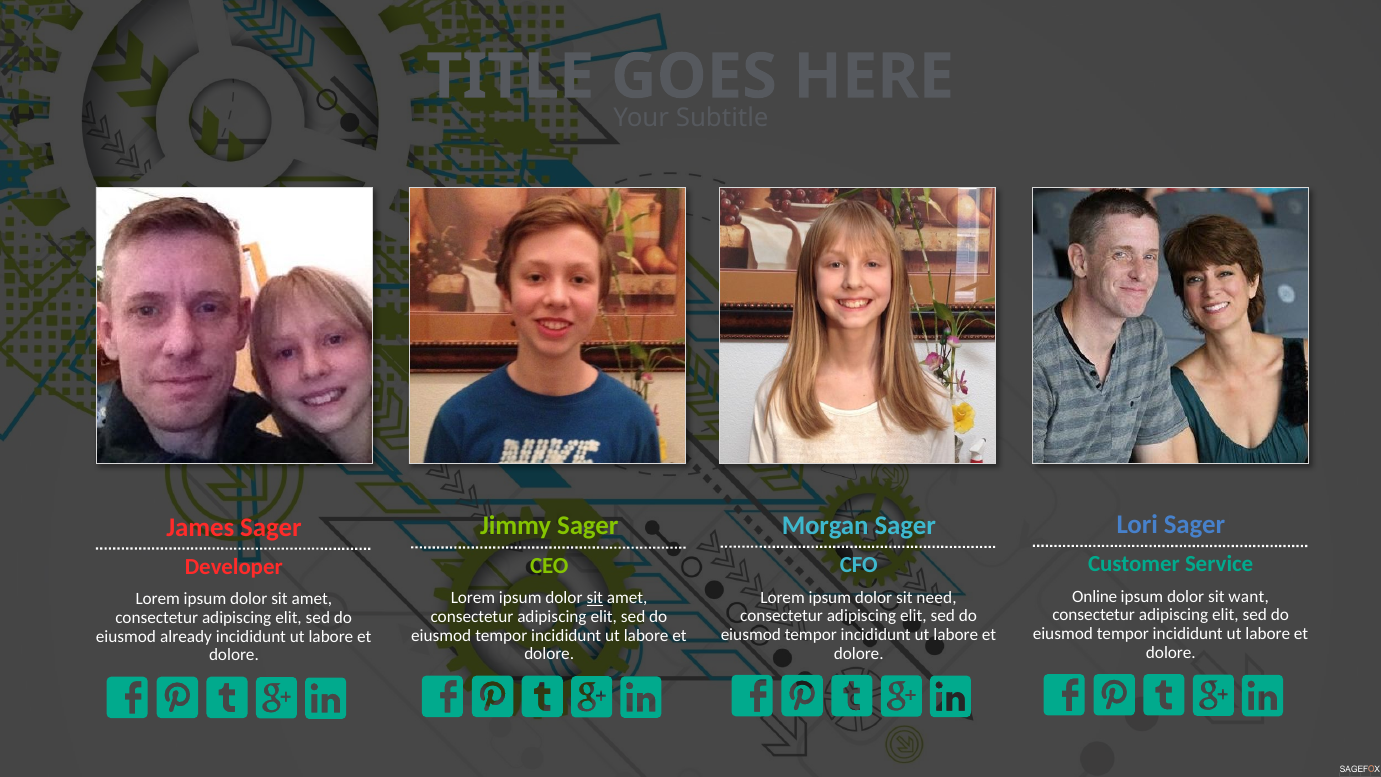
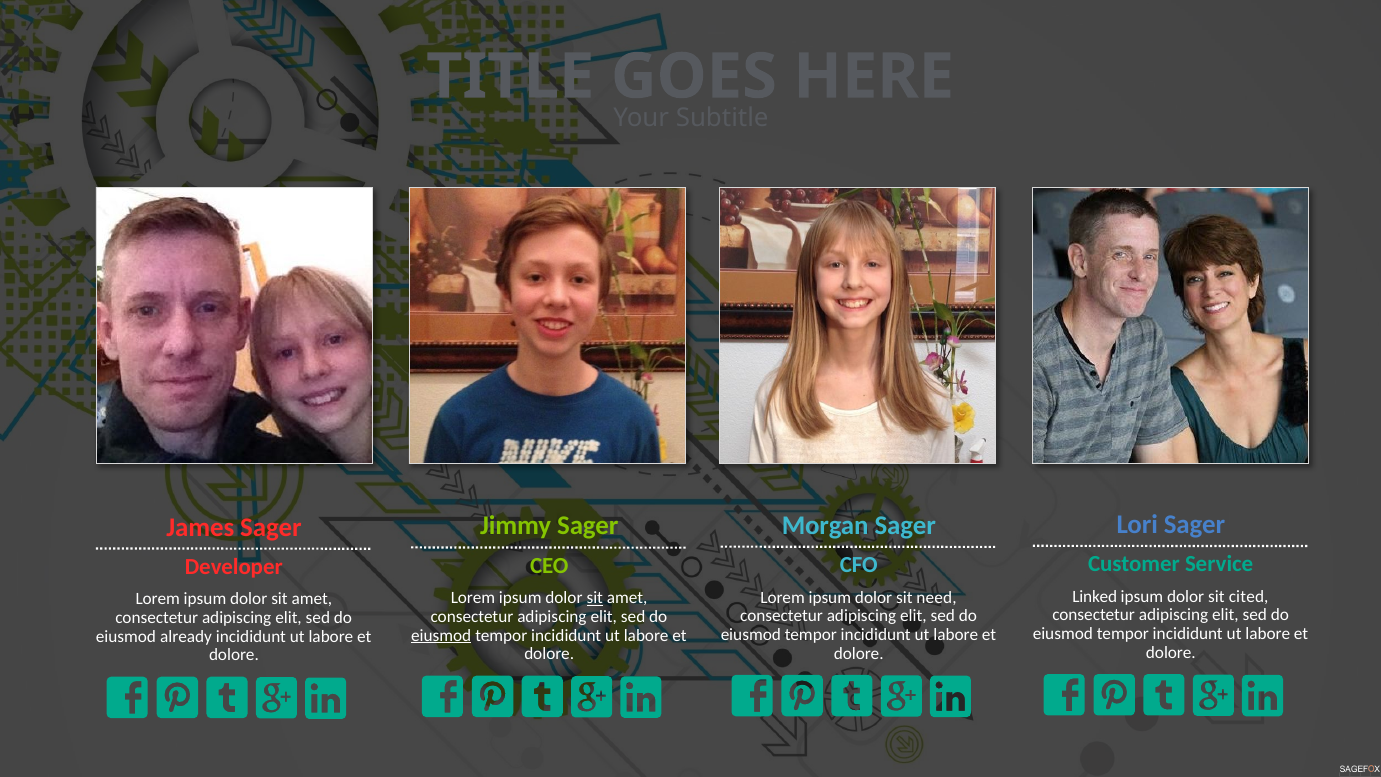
Online: Online -> Linked
want: want -> cited
eiusmod at (441, 635) underline: none -> present
